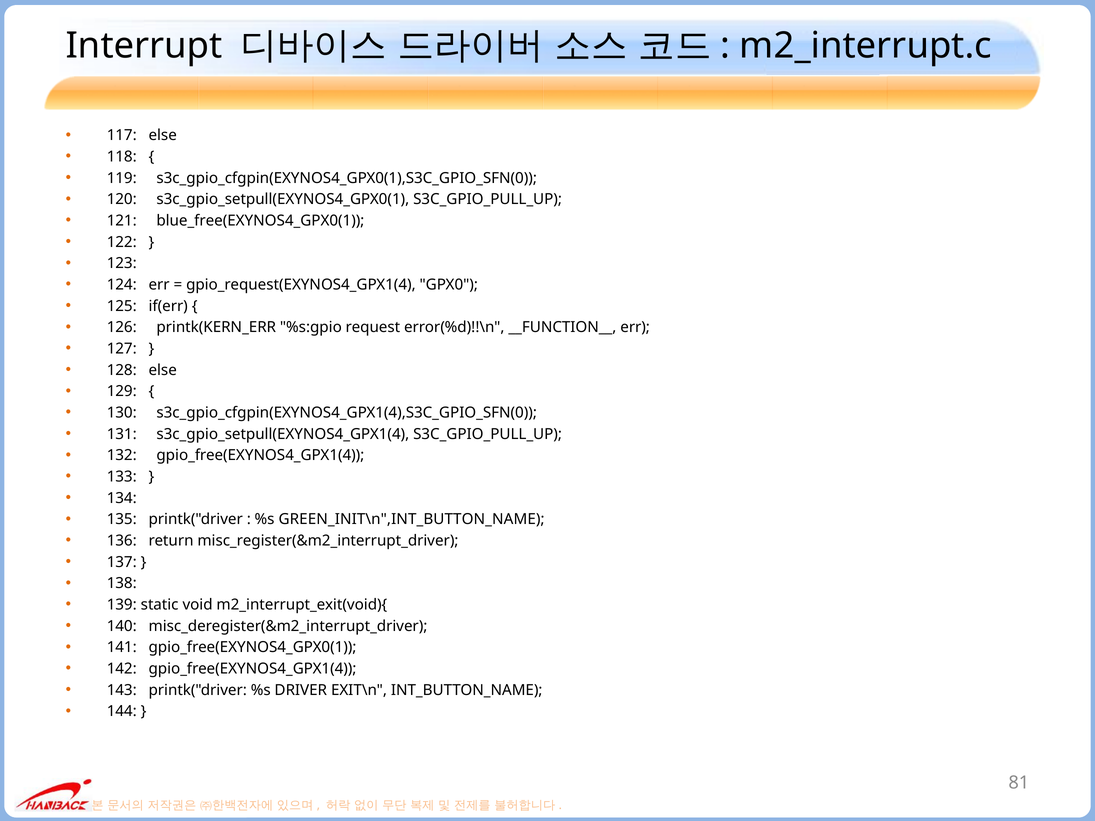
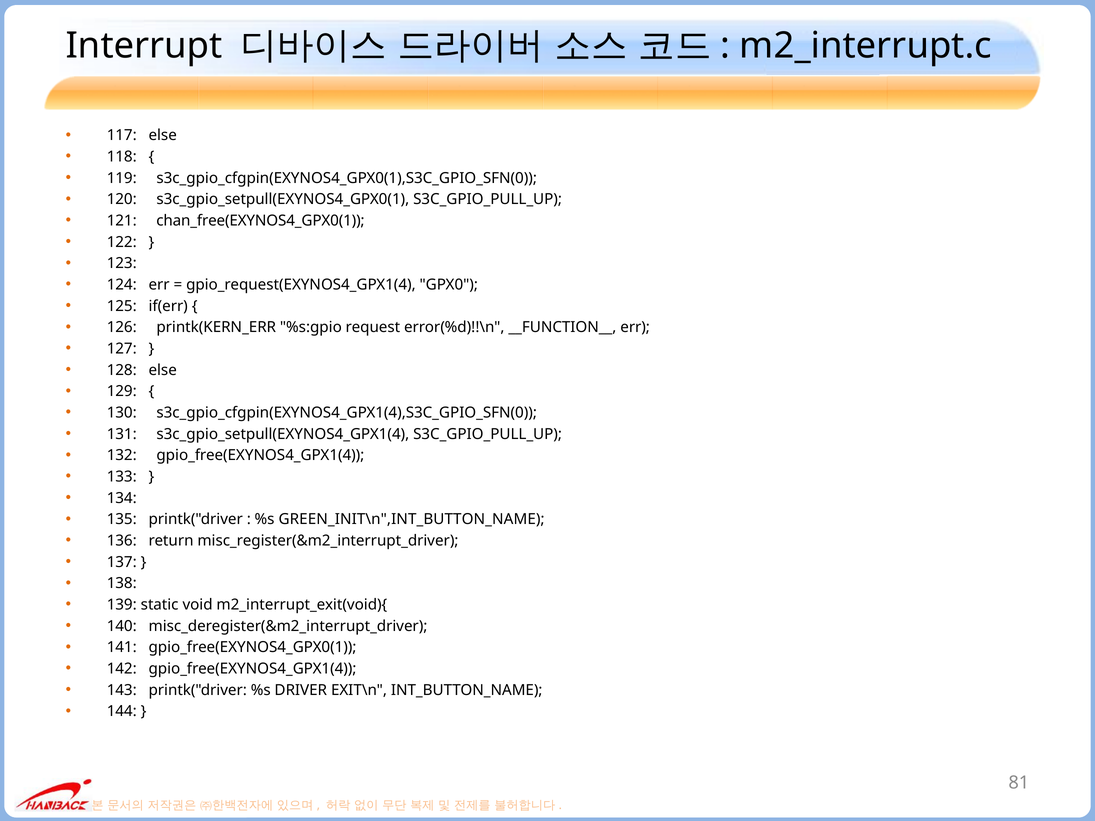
blue_free(EXYNOS4_GPX0(1: blue_free(EXYNOS4_GPX0(1 -> chan_free(EXYNOS4_GPX0(1
